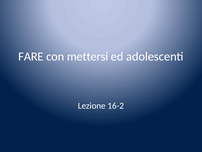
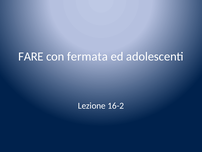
mettersi: mettersi -> fermata
